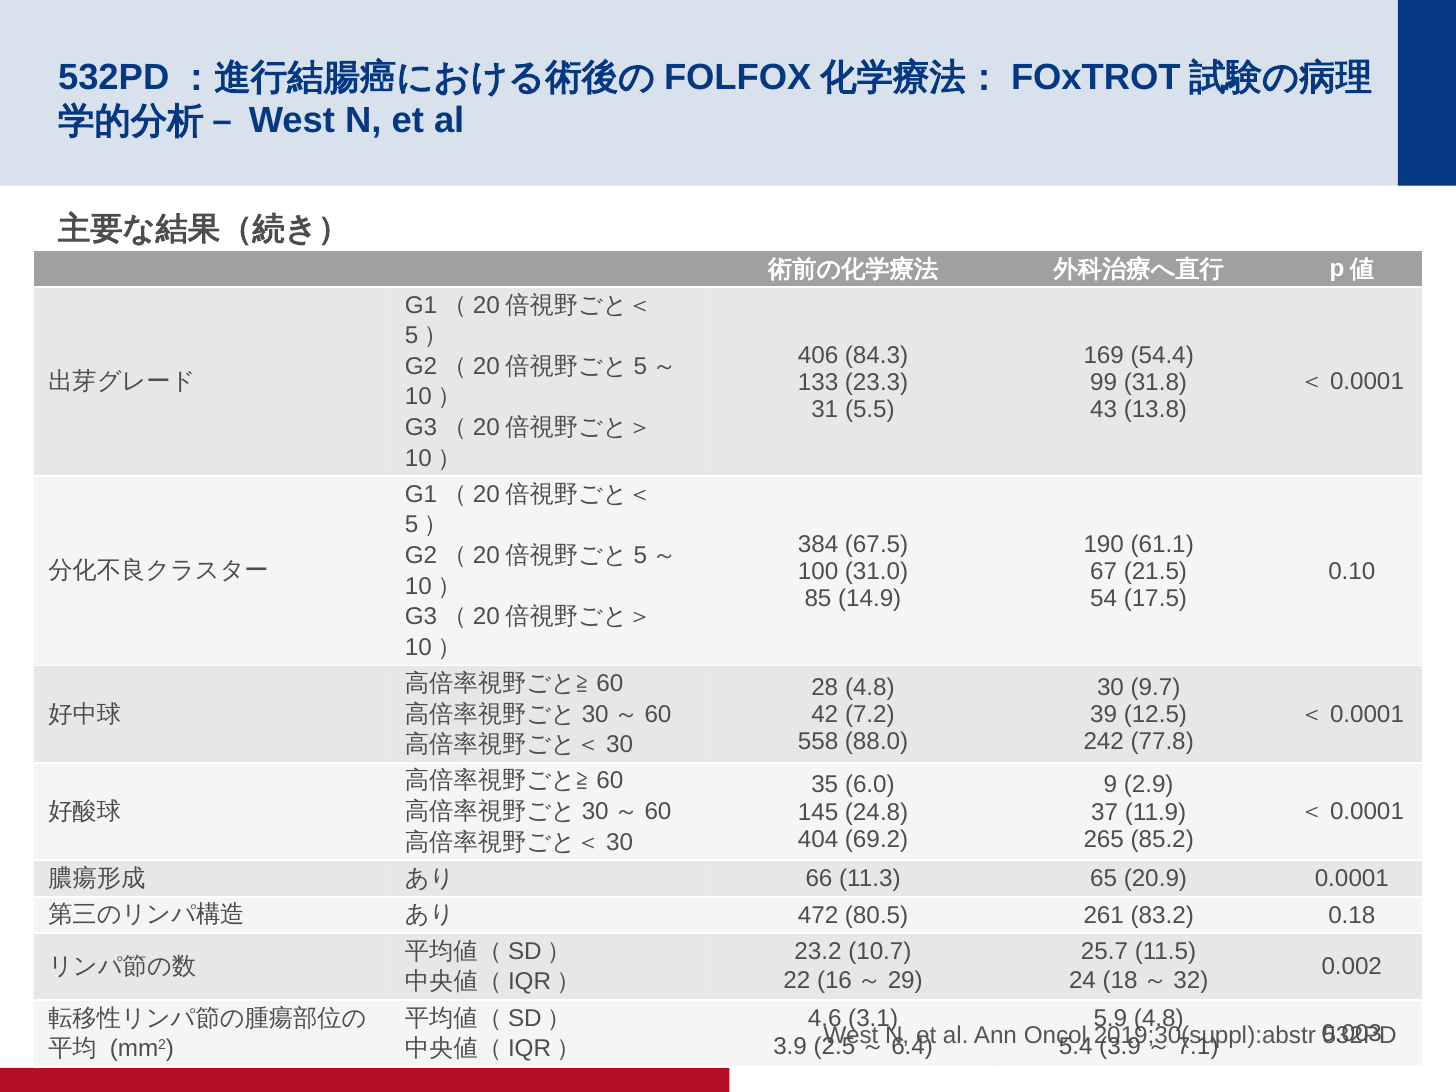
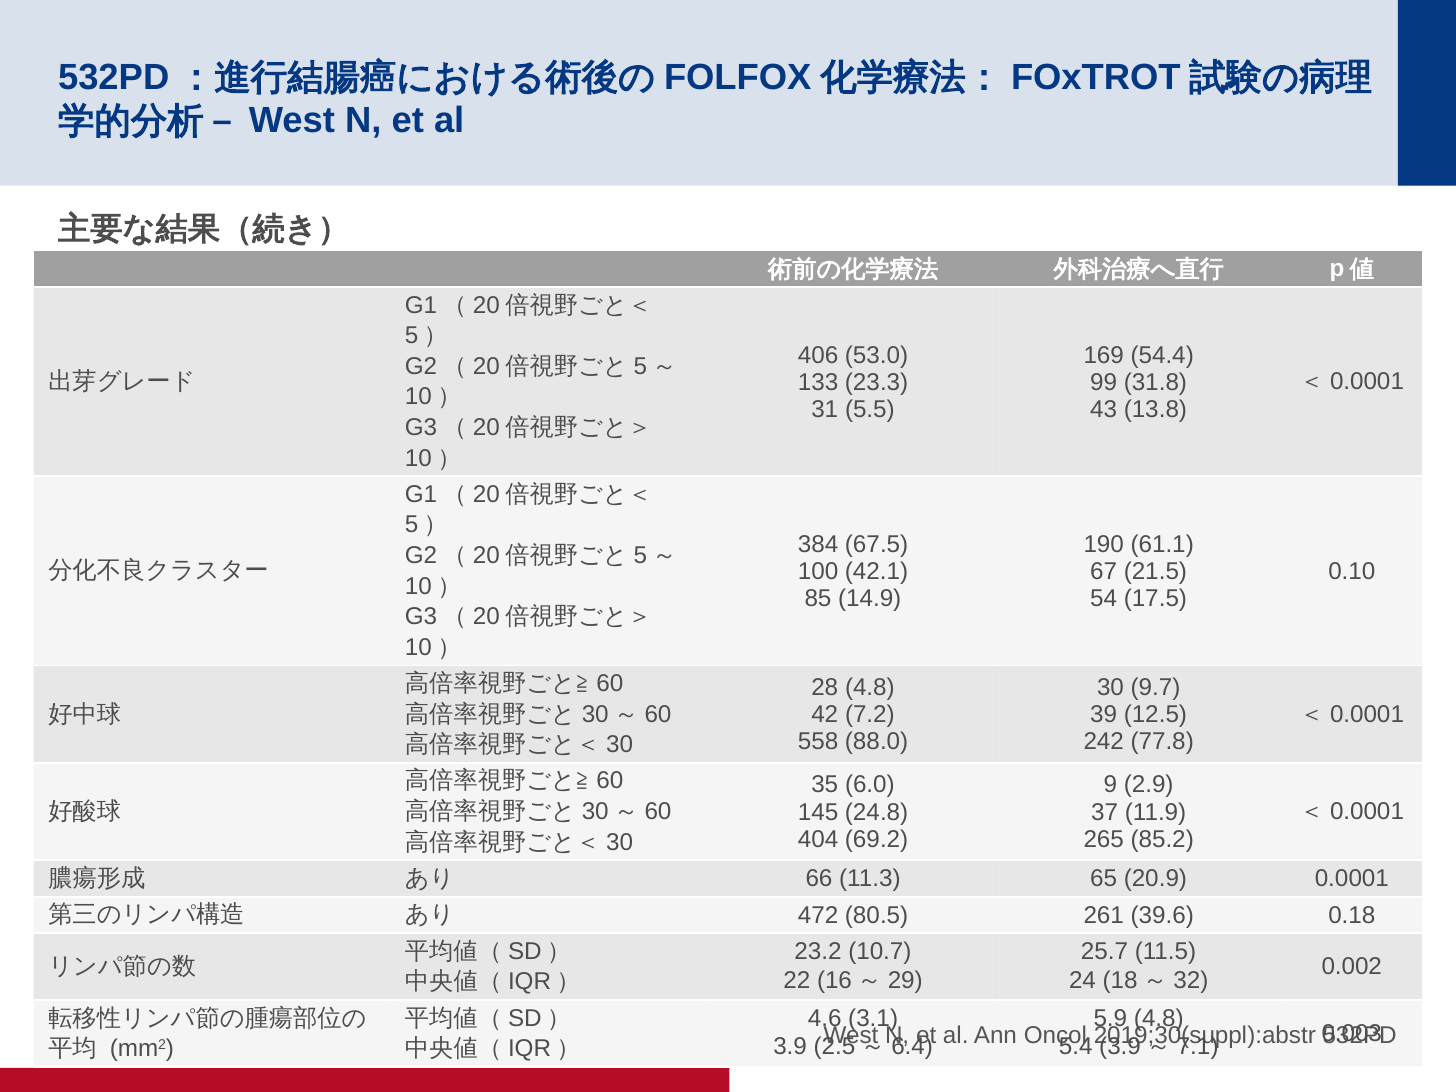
84.3: 84.3 -> 53.0
31.0: 31.0 -> 42.1
83.2: 83.2 -> 39.6
